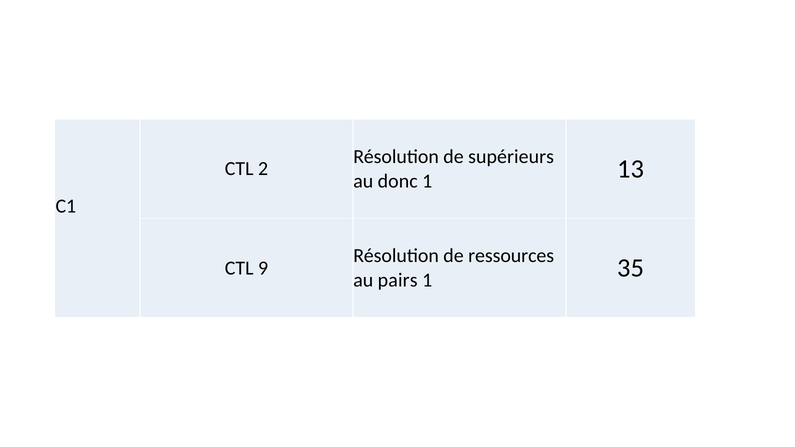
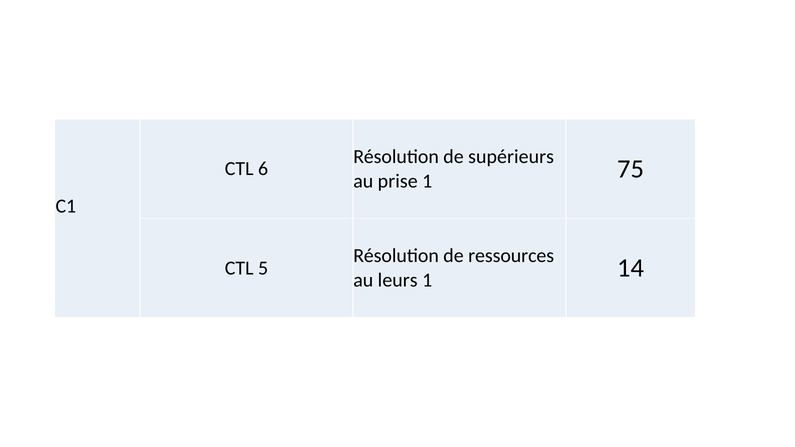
2: 2 -> 6
donc: donc -> prise
13: 13 -> 75
9: 9 -> 5
pairs: pairs -> leurs
35: 35 -> 14
